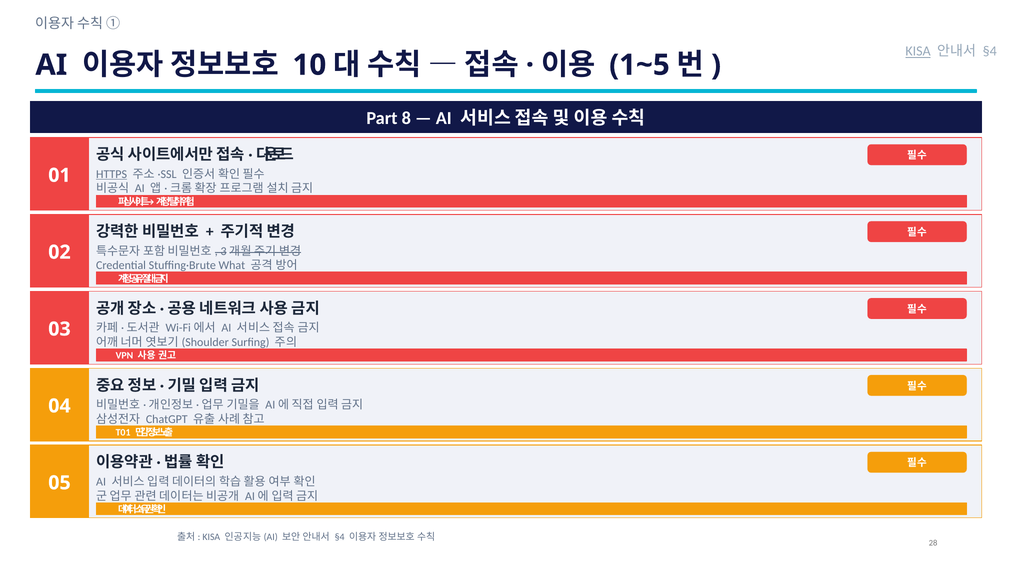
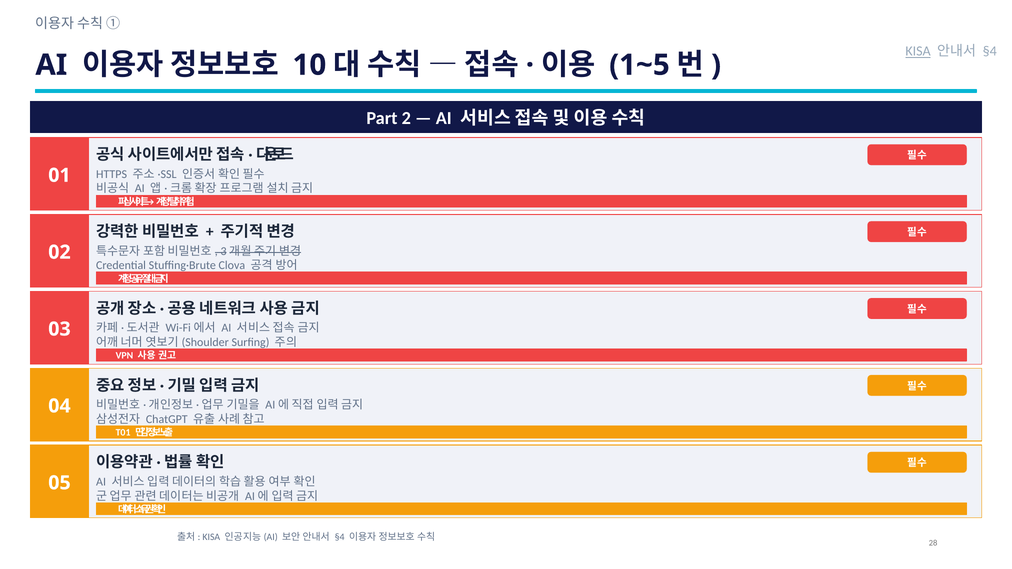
8: 8 -> 2
HTTPS underline: present -> none
What: What -> Clova
